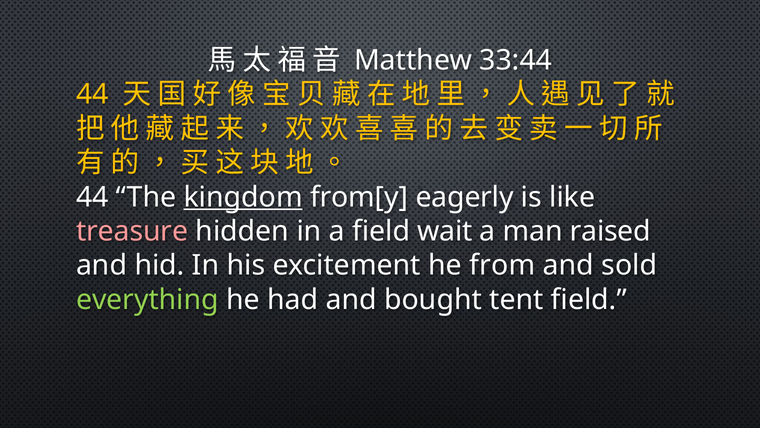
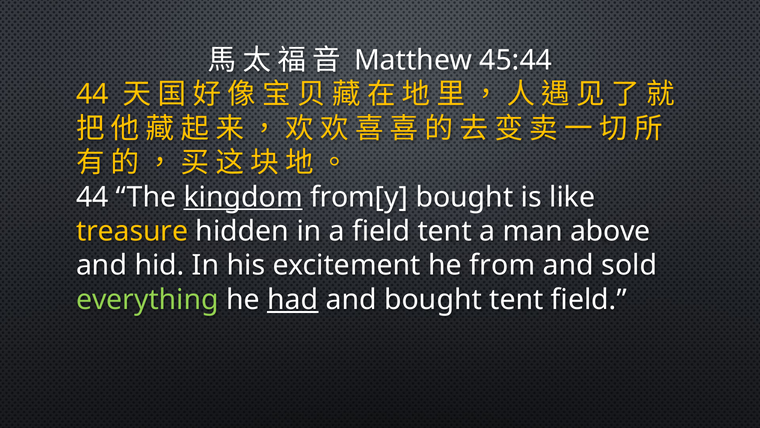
33:44: 33:44 -> 45:44
from[y eagerly: eagerly -> bought
treasure colour: pink -> yellow
field wait: wait -> tent
raised: raised -> above
had underline: none -> present
